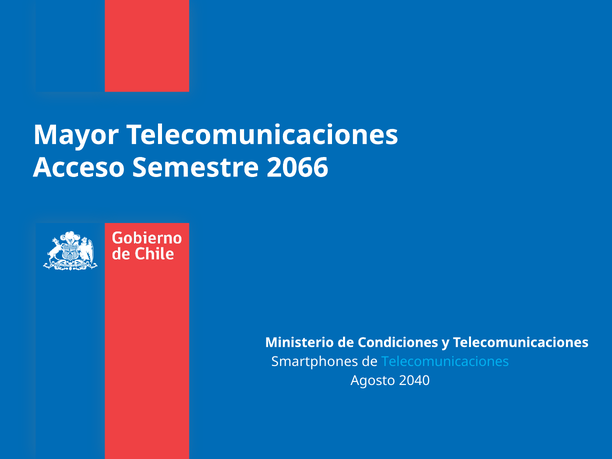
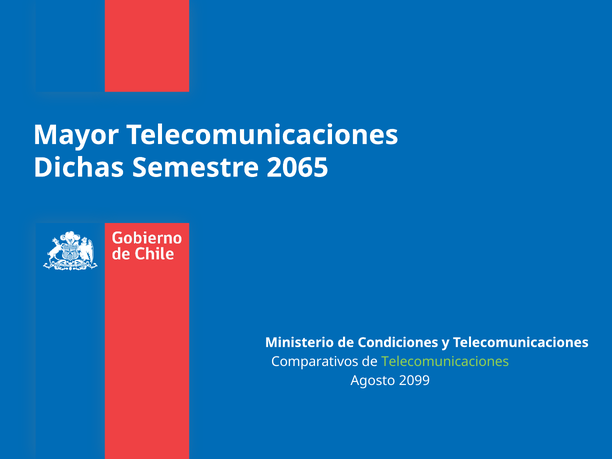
Acceso: Acceso -> Dichas
2066: 2066 -> 2065
Smartphones: Smartphones -> Comparativos
Telecomunicaciones at (445, 362) colour: light blue -> light green
2040: 2040 -> 2099
